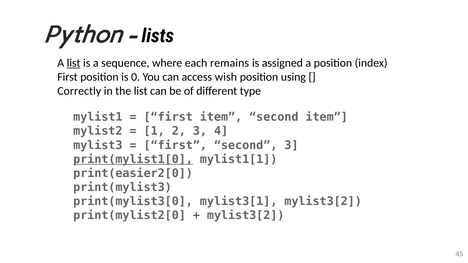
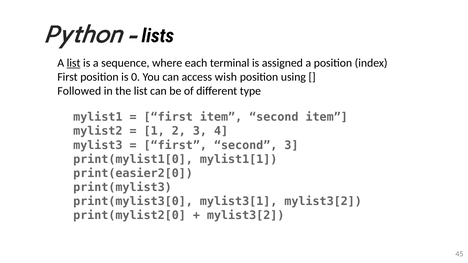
remains: remains -> terminal
Correctly: Correctly -> Followed
print(mylist1[0 underline: present -> none
